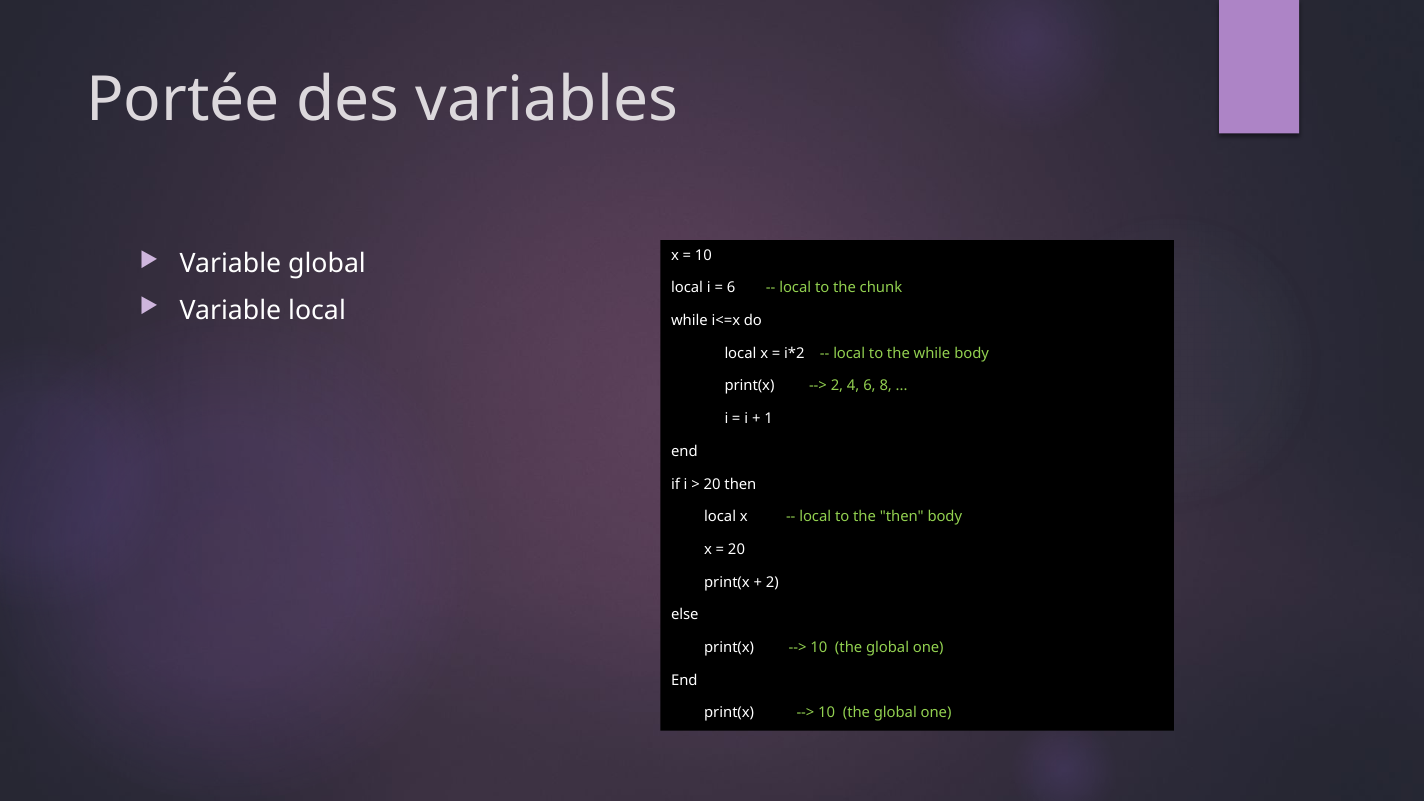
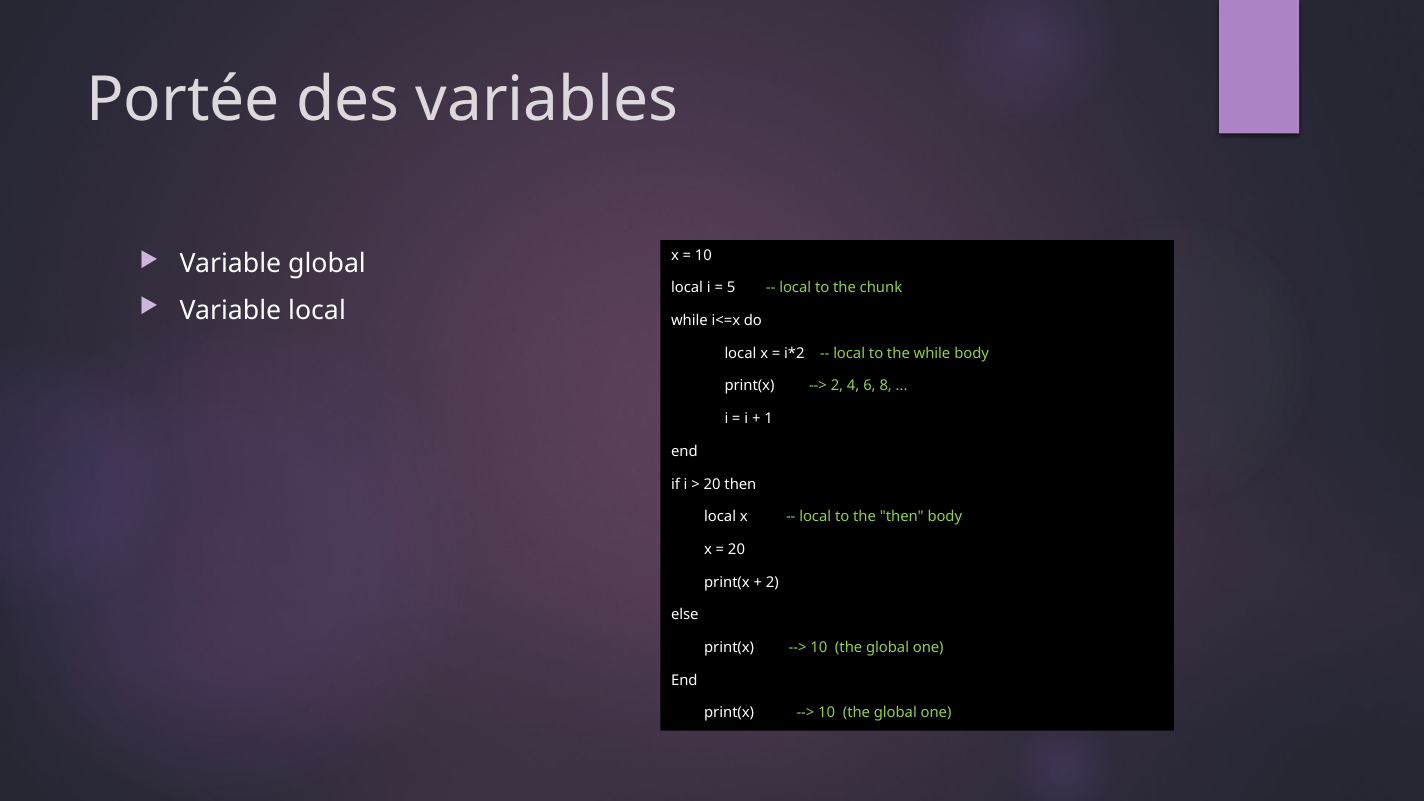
6 at (731, 288): 6 -> 5
